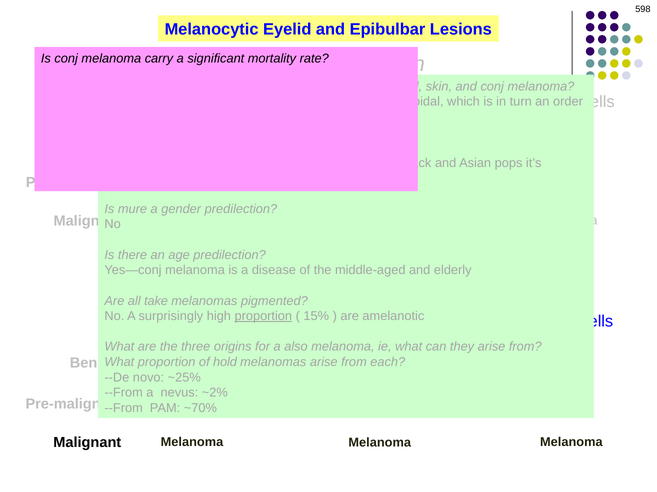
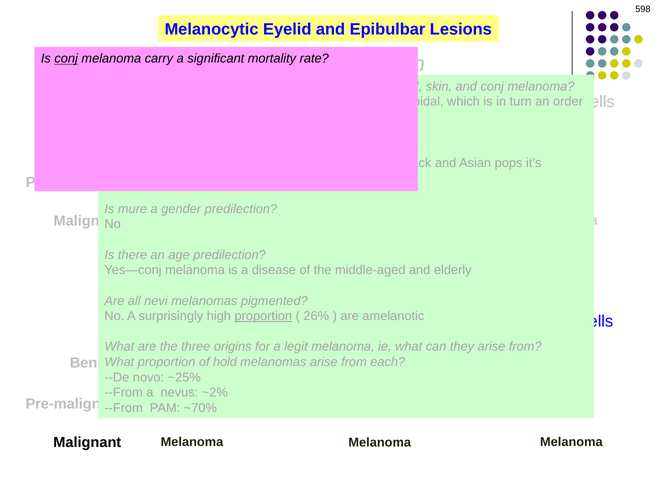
conj at (66, 59) underline: none -> present
take: take -> nevi
15%: 15% -> 26%
also: also -> legit
